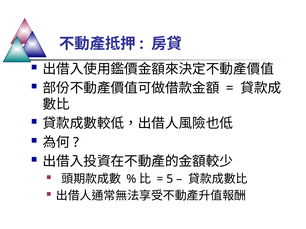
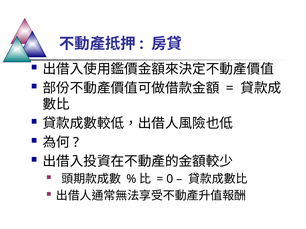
5: 5 -> 0
